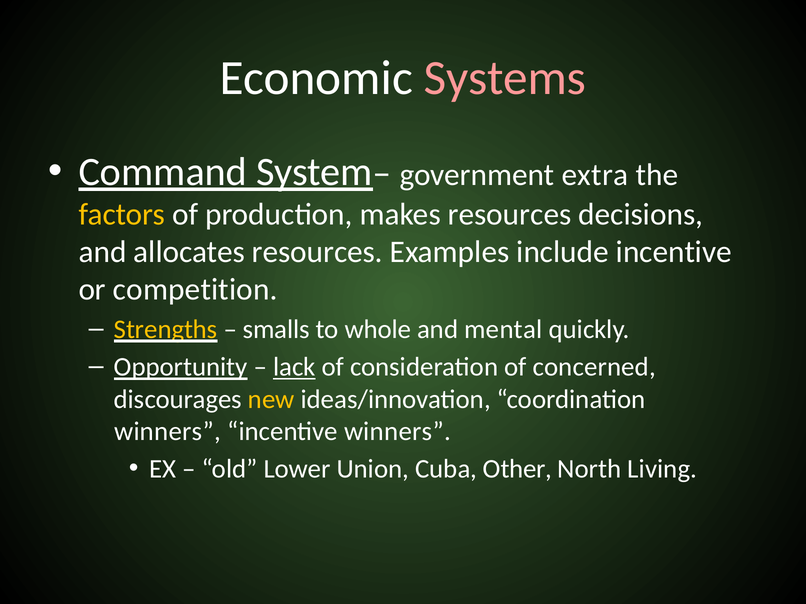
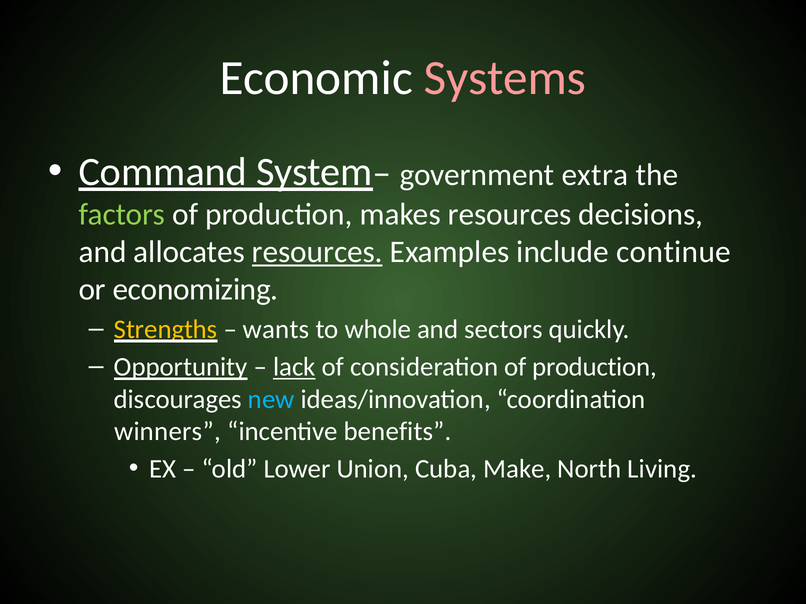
factors colour: yellow -> light green
resources at (317, 252) underline: none -> present
include incentive: incentive -> continue
competition: competition -> economizing
smalls: smalls -> wants
mental: mental -> sectors
consideration of concerned: concerned -> production
new colour: yellow -> light blue
incentive winners: winners -> benefits
Other: Other -> Make
